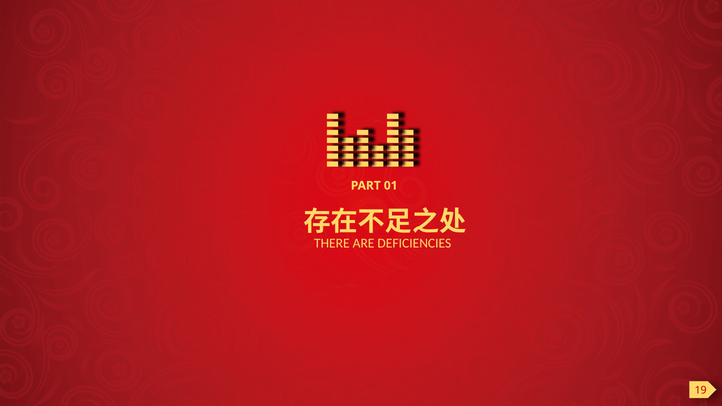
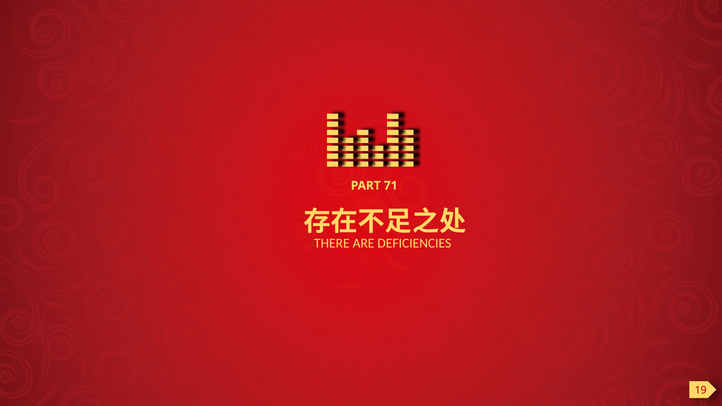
01: 01 -> 71
